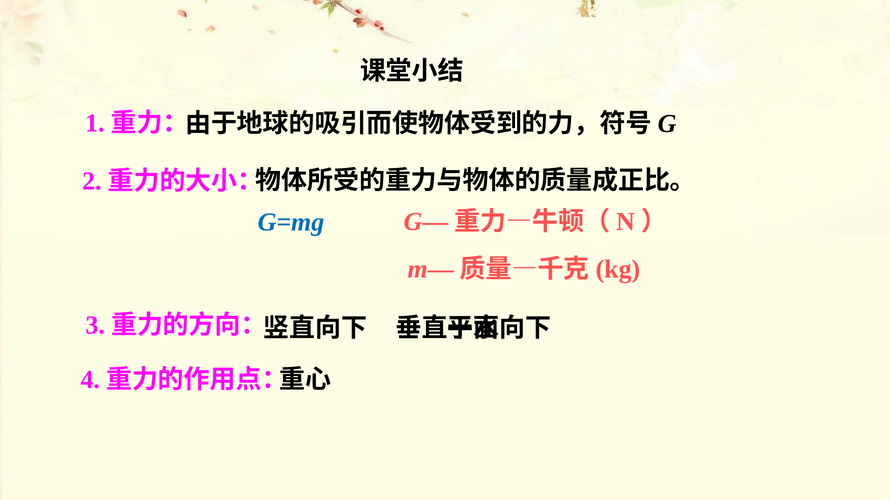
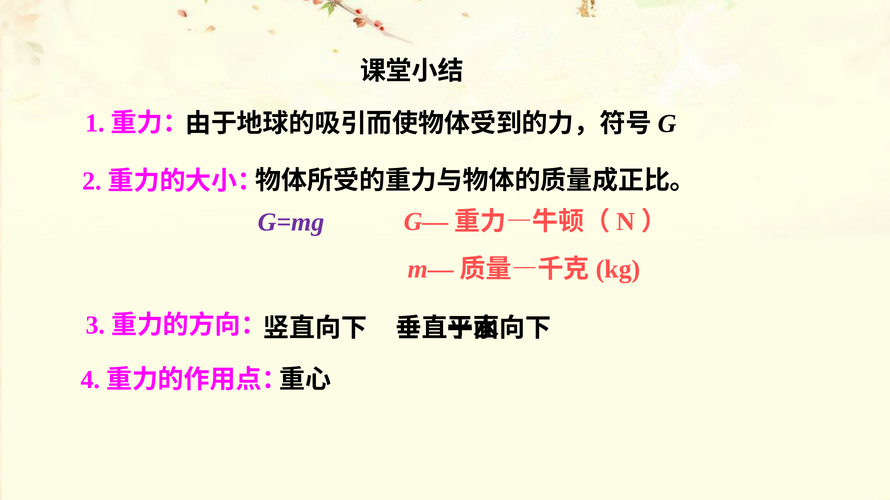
G=mg colour: blue -> purple
